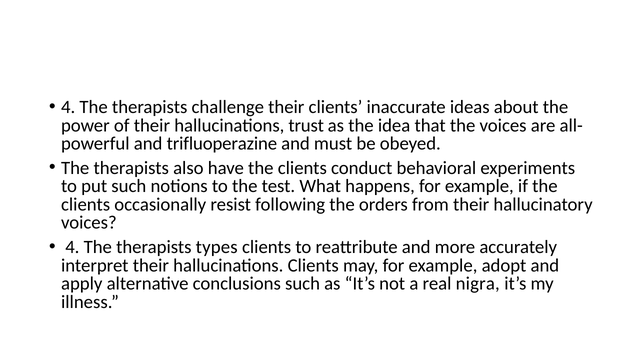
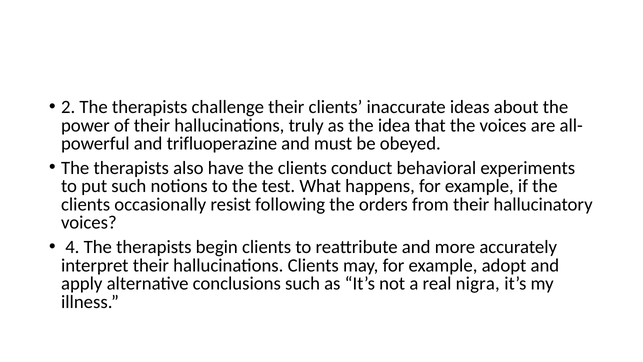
4 at (68, 107): 4 -> 2
trust: trust -> truly
types: types -> begin
